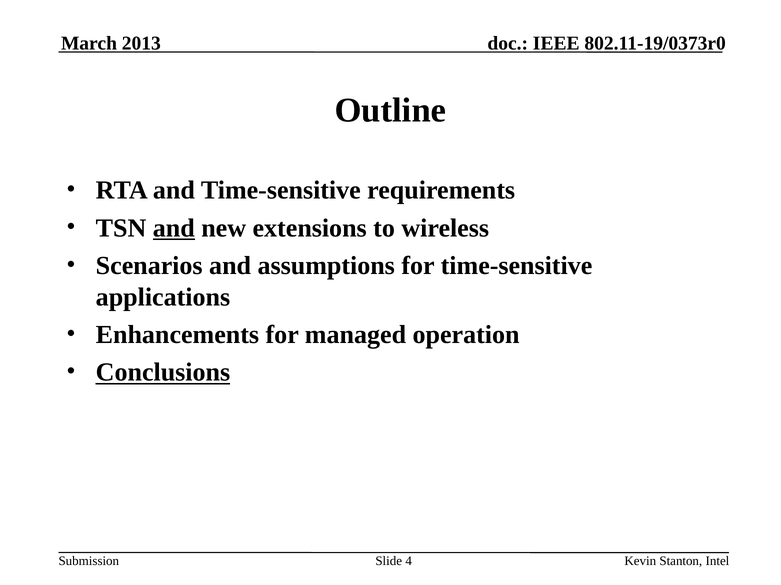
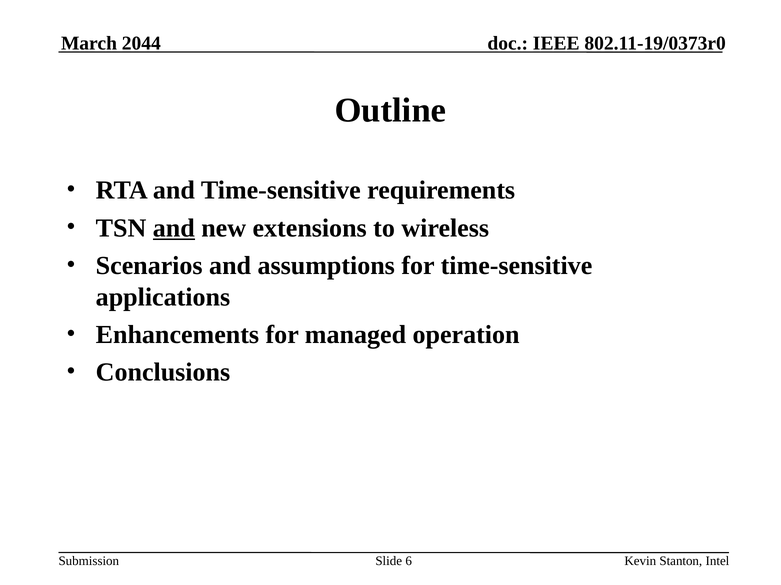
2013: 2013 -> 2044
Conclusions underline: present -> none
4: 4 -> 6
